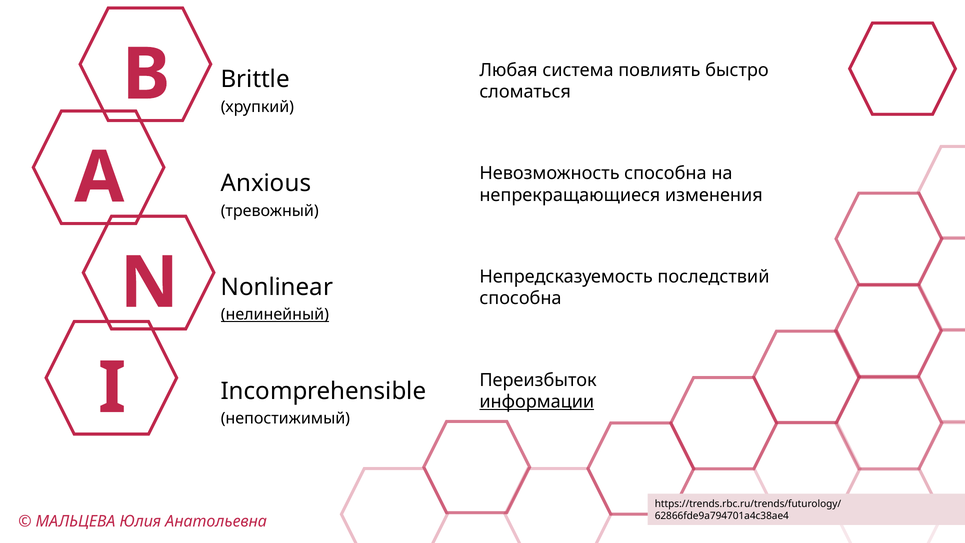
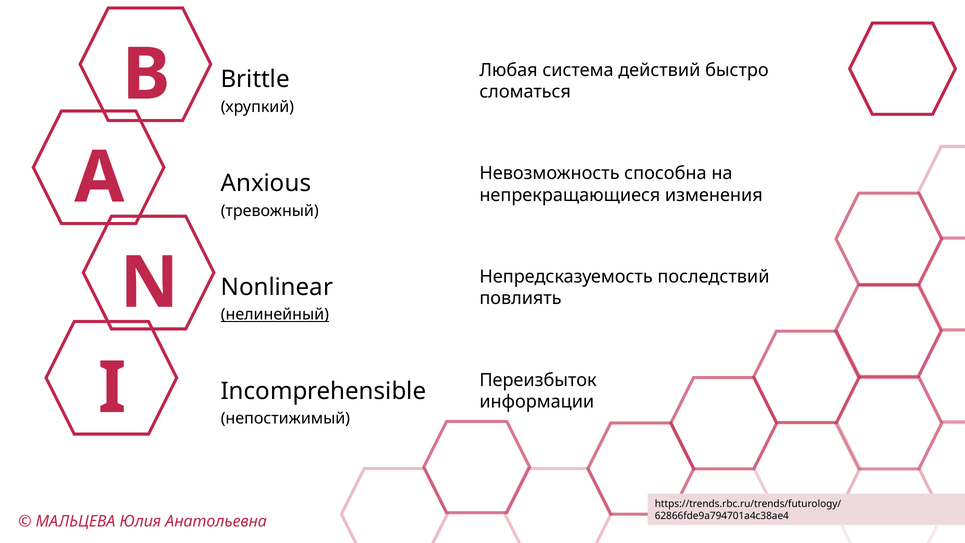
повлиять: повлиять -> действий
способна at (520, 298): способна -> повлиять
информации underline: present -> none
